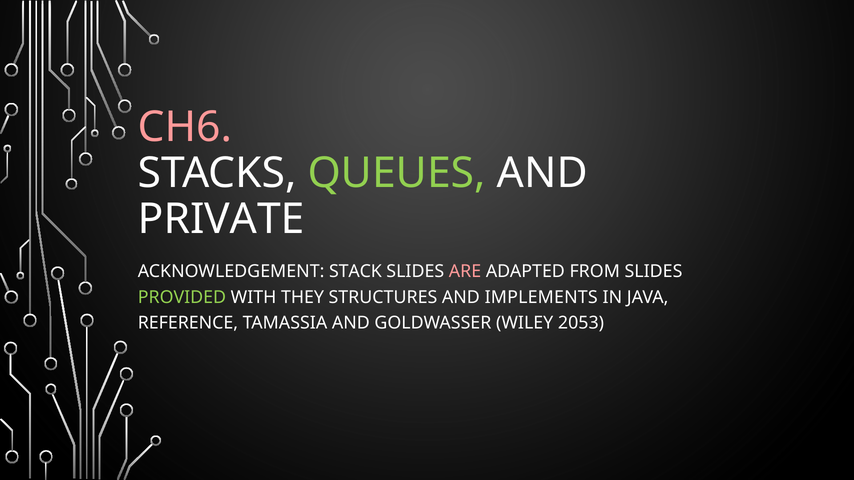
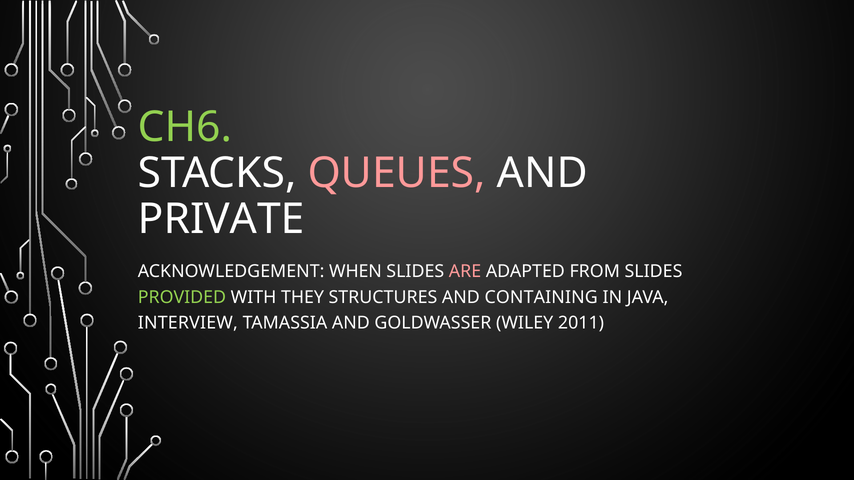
CH6 colour: pink -> light green
QUEUES colour: light green -> pink
STACK: STACK -> WHEN
IMPLEMENTS: IMPLEMENTS -> CONTAINING
REFERENCE: REFERENCE -> INTERVIEW
2053: 2053 -> 2011
